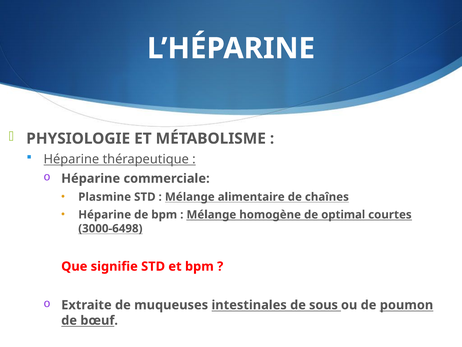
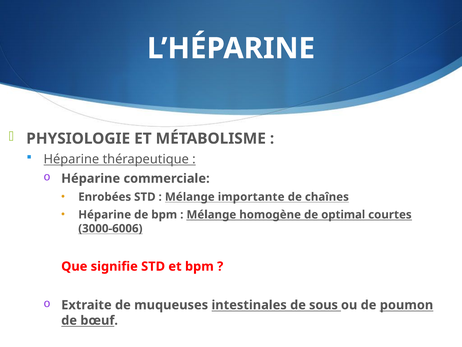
Plasmine: Plasmine -> Enrobées
alimentaire: alimentaire -> importante
3000-6498: 3000-6498 -> 3000-6006
